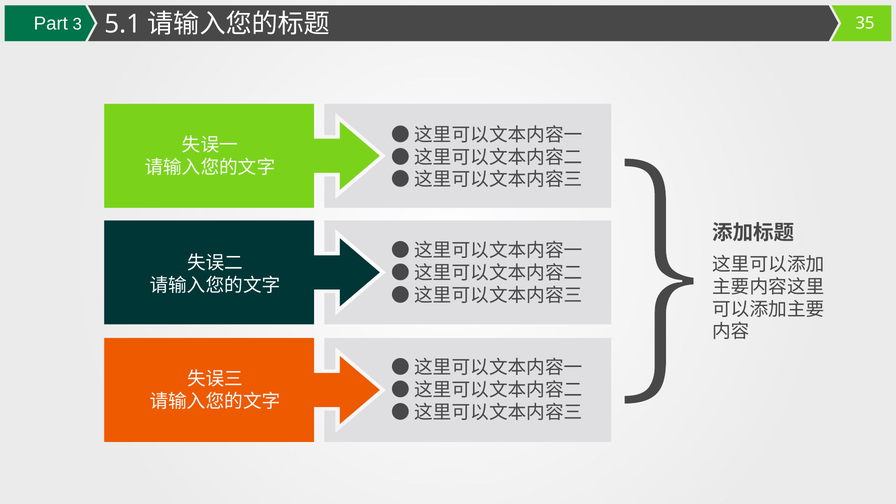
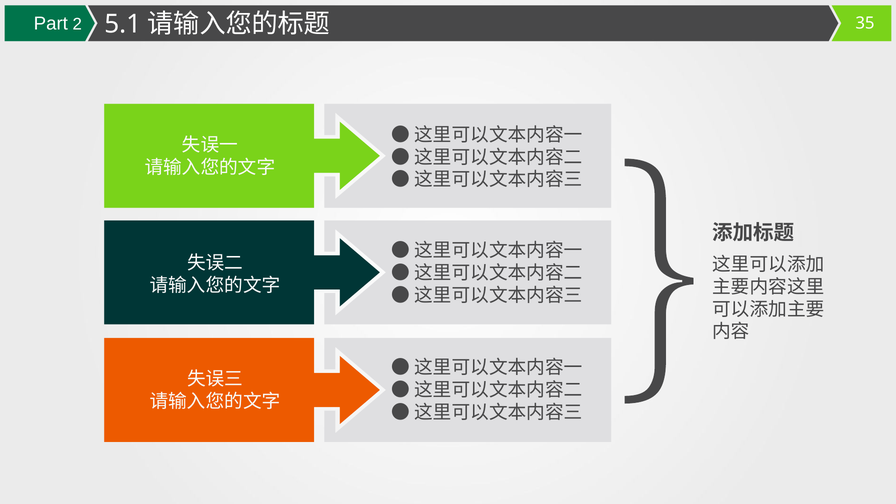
3: 3 -> 2
